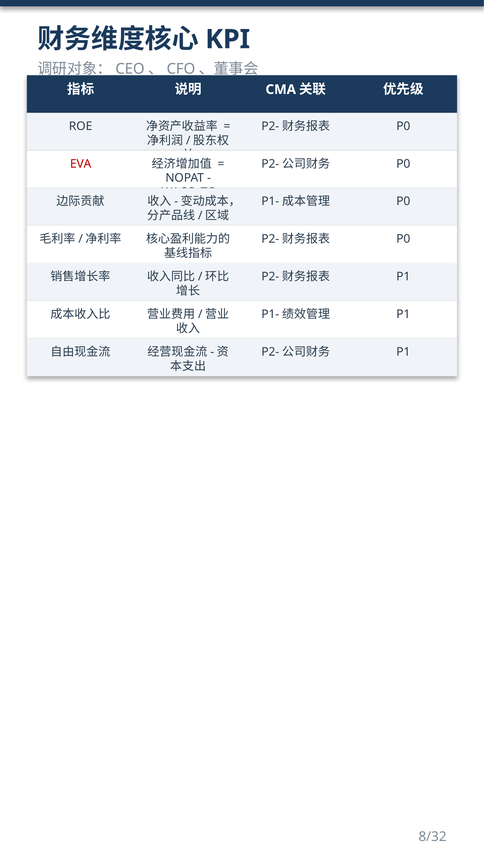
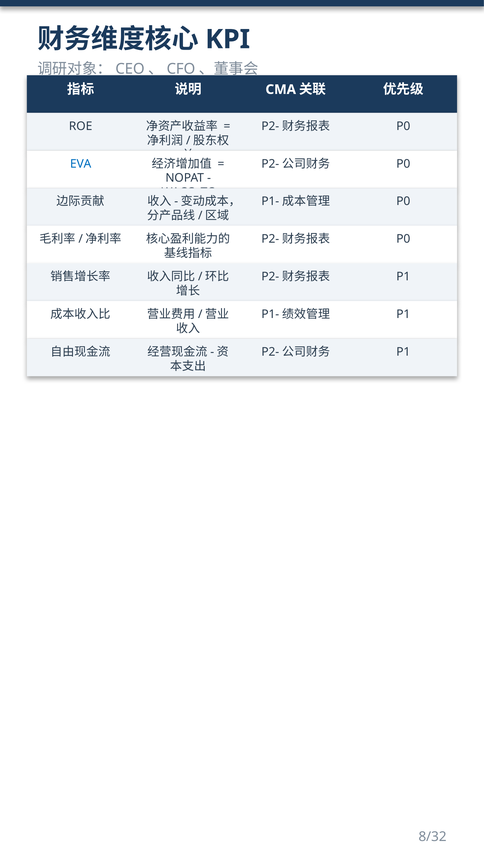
EVA colour: red -> blue
